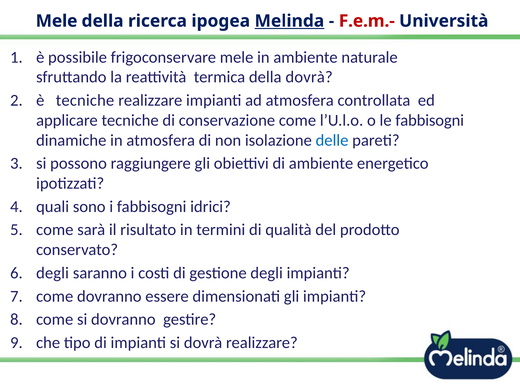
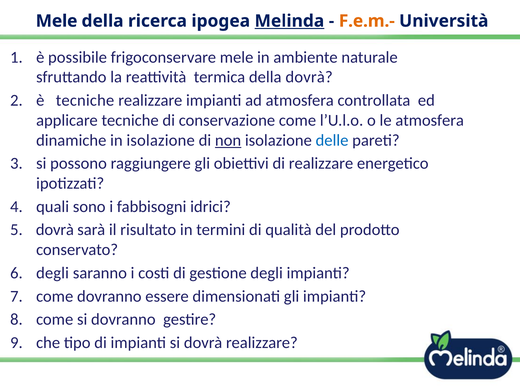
F.e.m.- colour: red -> orange
le fabbisogni: fabbisogni -> atmosfera
in atmosfera: atmosfera -> isolazione
non underline: none -> present
di ambiente: ambiente -> realizzare
come at (55, 230): come -> dovrà
